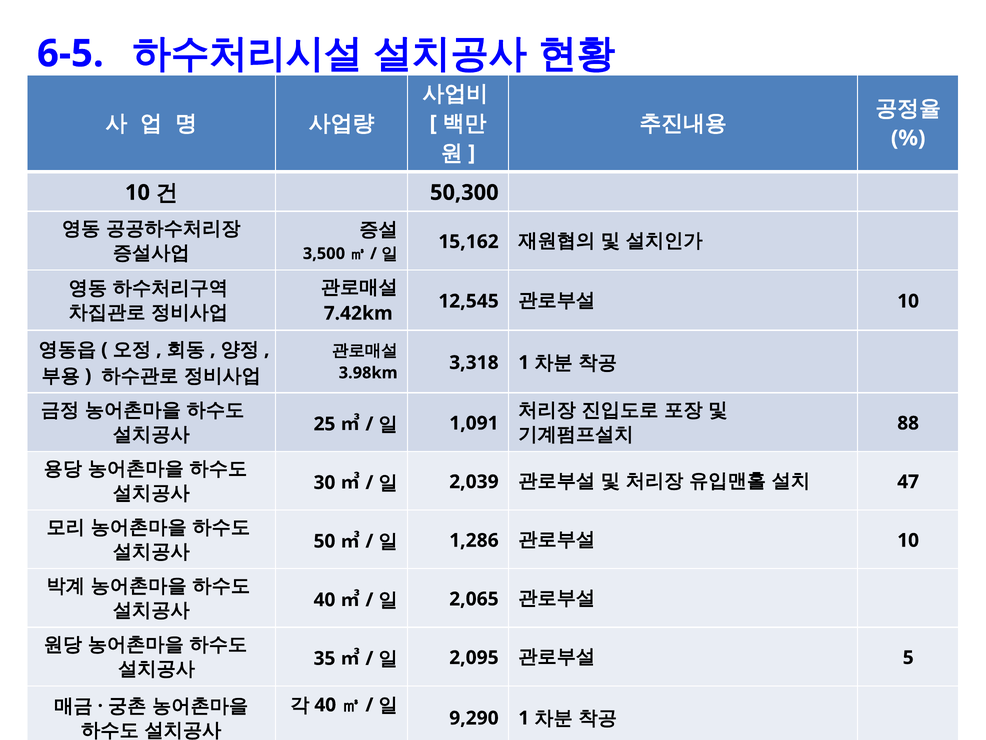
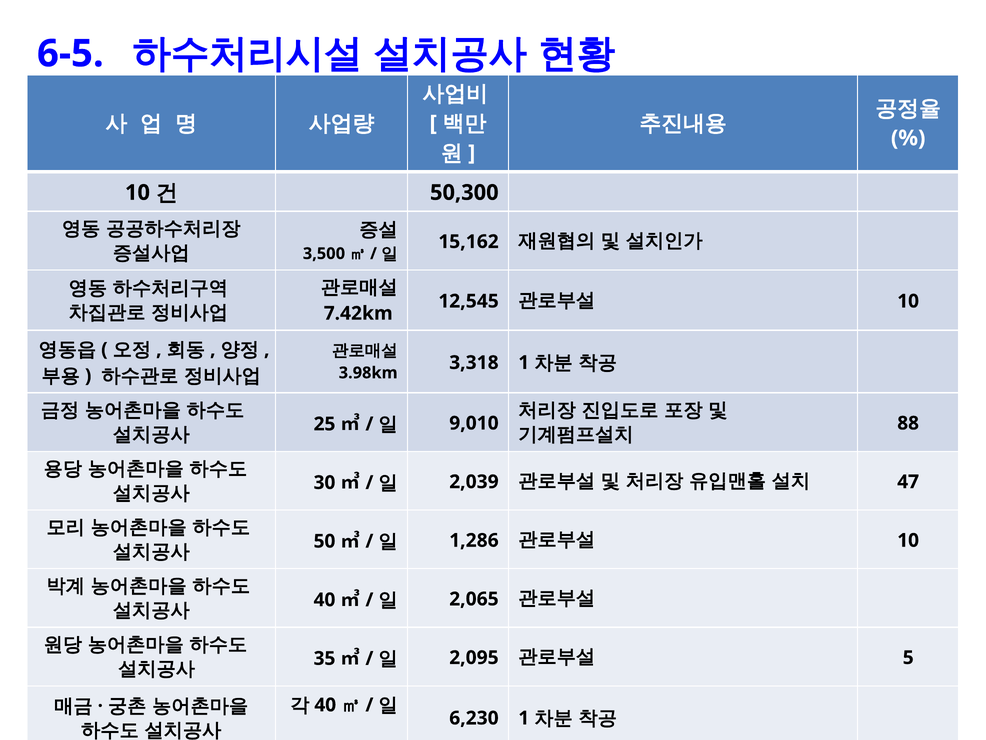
1,091: 1,091 -> 9,010
9,290: 9,290 -> 6,230
